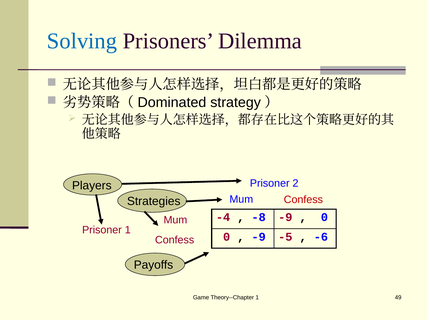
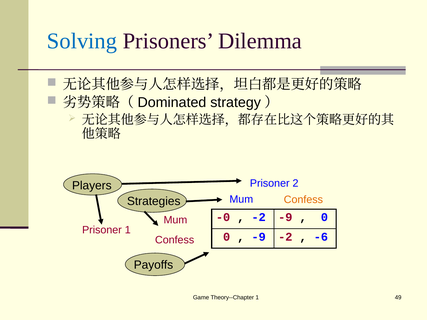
Confess at (303, 200) colour: red -> orange
-4: -4 -> -0
-8 at (259, 217): -8 -> -2
-9 -5: -5 -> -2
